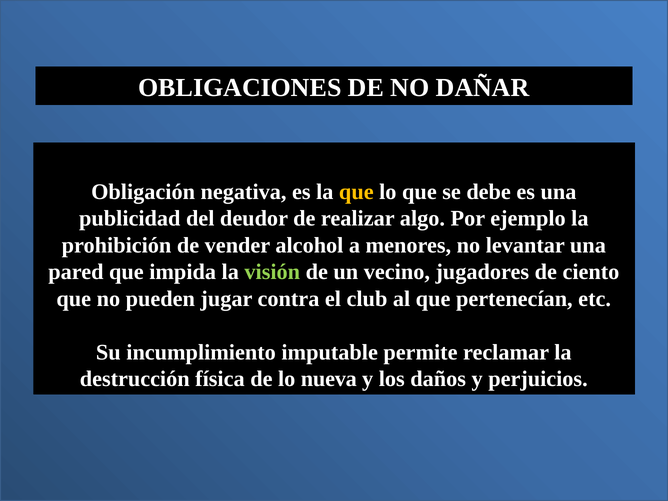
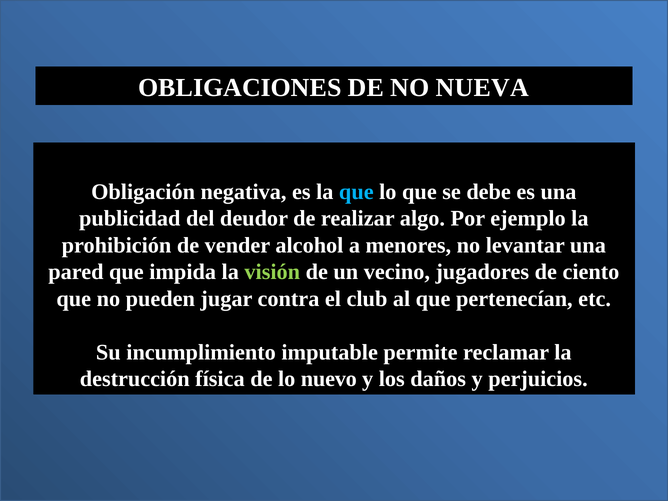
DAÑAR: DAÑAR -> NUEVA
que at (356, 192) colour: yellow -> light blue
nueva: nueva -> nuevo
